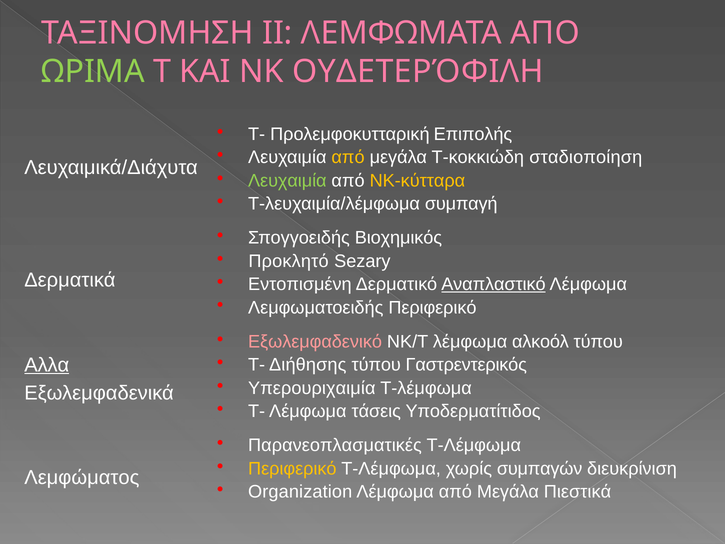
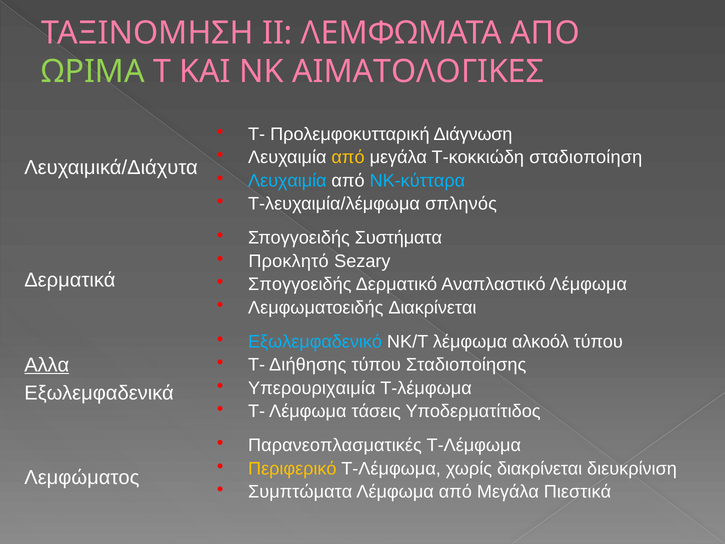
ΟΥΔΕΤΕΡΌΦΙΛΗ: ΟΥΔΕΤΕΡΌΦΙΛΗ -> ΑΙΜΑΤΟΛΟΓΙΚΕΣ
Επιπολής: Επιπολής -> Διάγνωση
Λευχαιμία at (287, 180) colour: light green -> light blue
ΝΚ-κύτταρα colour: yellow -> light blue
συμπαγή: συμπαγή -> σπληνός
Βιοχημικός: Βιοχημικός -> Συστήματα
Εντοπισμένη at (300, 284): Εντοπισμένη -> Σπογγοειδής
Αναπλαστικό underline: present -> none
Λεμφωματοειδής Περιφερικό: Περιφερικό -> Διακρίνεται
Εξωλεμφαδενικό colour: pink -> light blue
Γαστρεντερικός: Γαστρεντερικός -> Σταδιοποίησης
χωρίς συμπαγών: συμπαγών -> διακρίνεται
Organization: Organization -> Συμπτώματα
